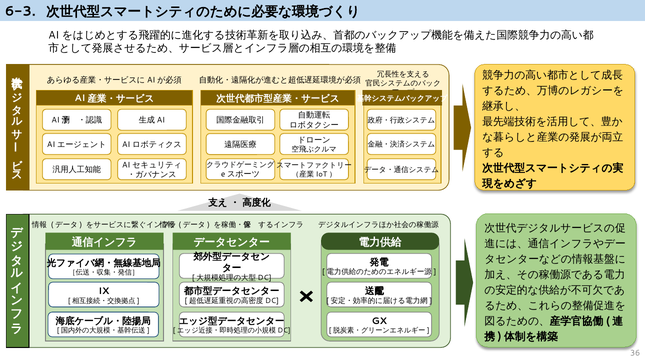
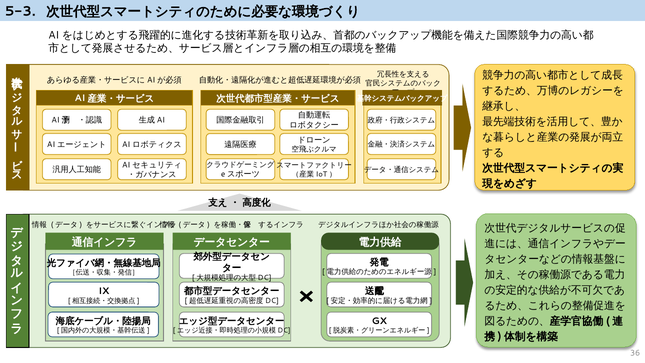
6-3: 6-3 -> 5-3
